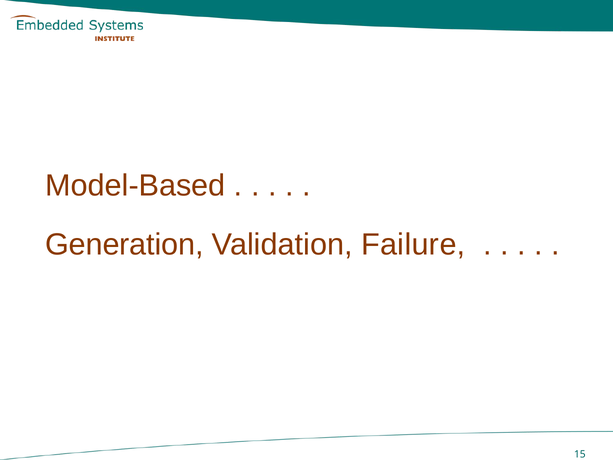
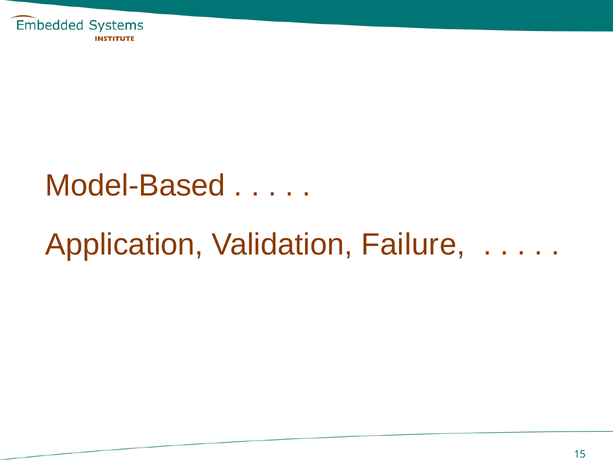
Generation: Generation -> Application
